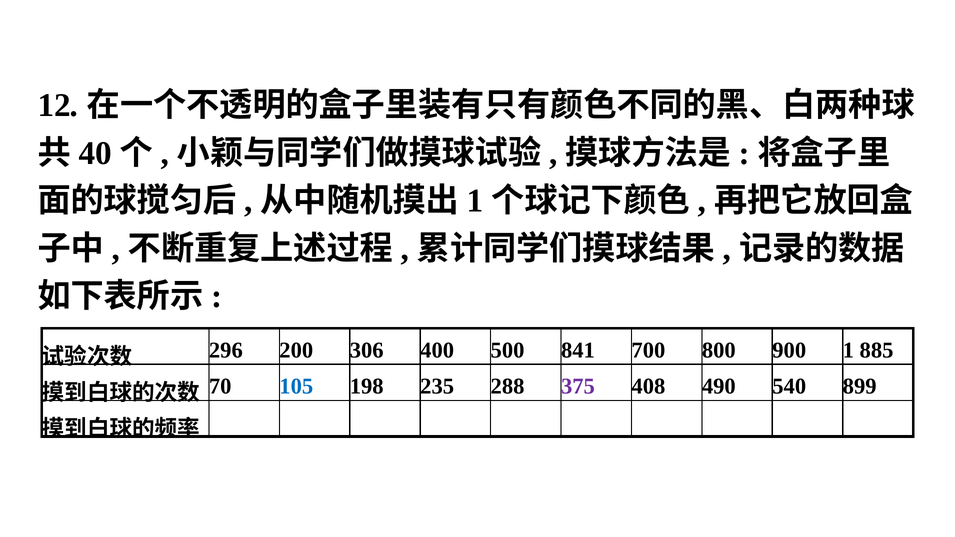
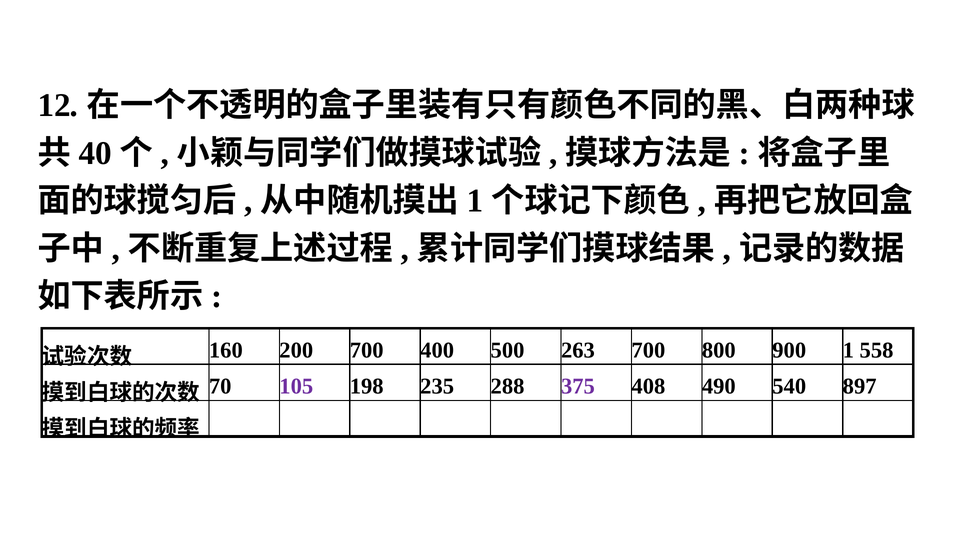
296: 296 -> 160
200 306: 306 -> 700
841: 841 -> 263
885: 885 -> 558
105 colour: blue -> purple
899: 899 -> 897
